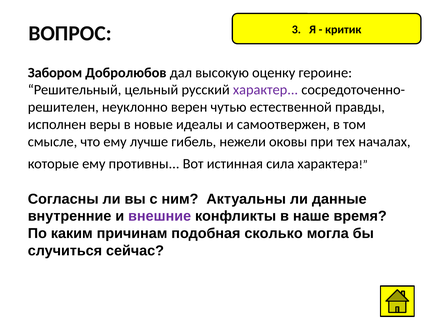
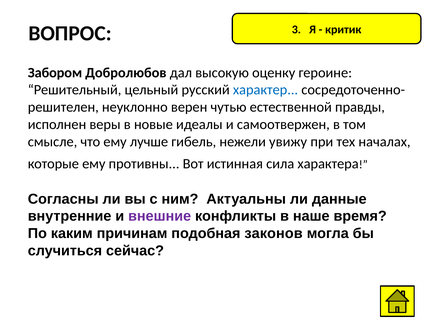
характер colour: purple -> blue
оковы: оковы -> увижу
сколько: сколько -> законов
